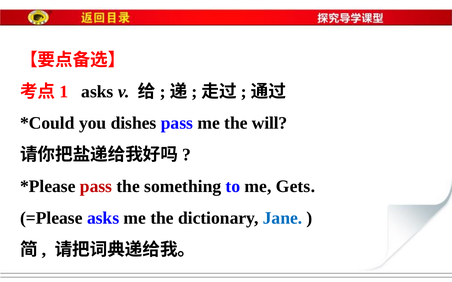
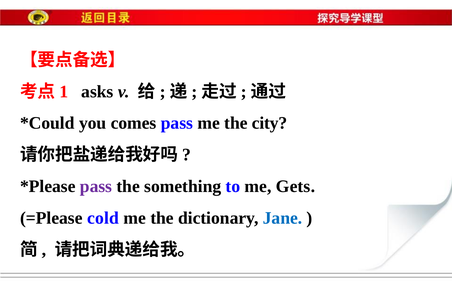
dishes: dishes -> comes
will: will -> city
pass at (96, 187) colour: red -> purple
=Please asks: asks -> cold
